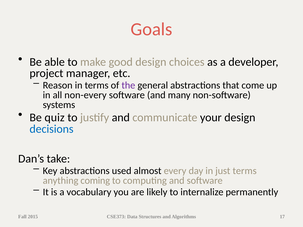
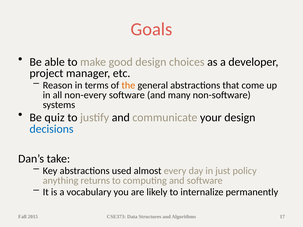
the colour: purple -> orange
just terms: terms -> policy
coming: coming -> returns
